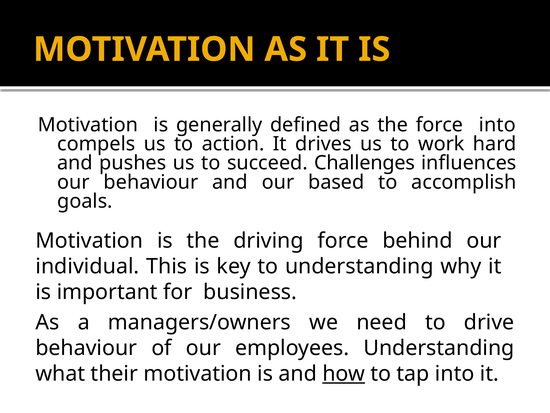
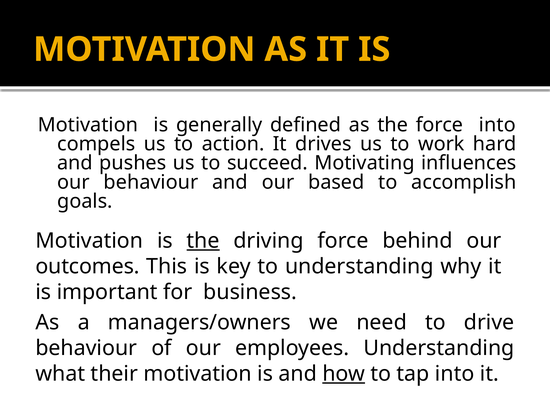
Challenges: Challenges -> Motivating
the at (203, 240) underline: none -> present
individual: individual -> outcomes
